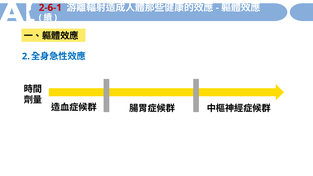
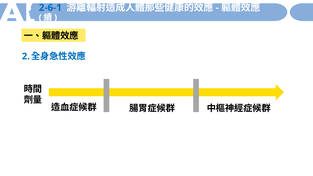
2-6-1 colour: red -> blue
